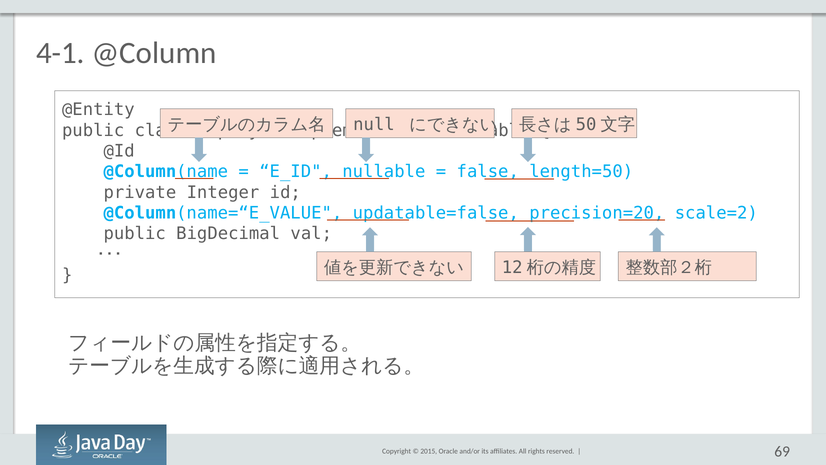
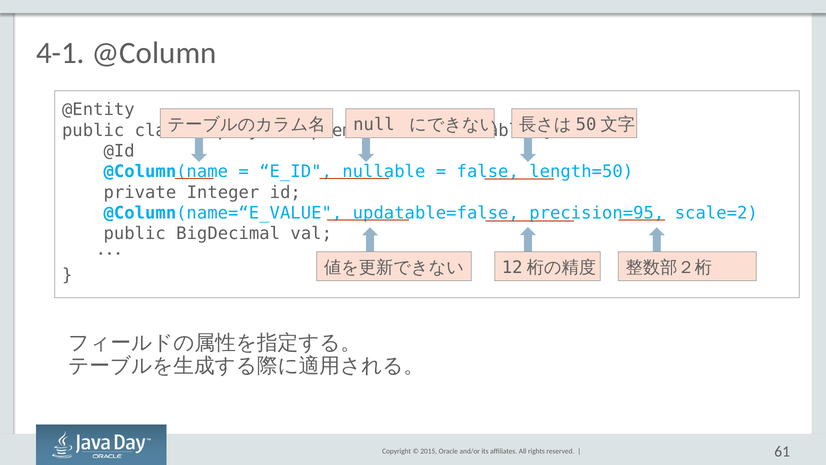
precision=20: precision=20 -> precision=95
69: 69 -> 61
